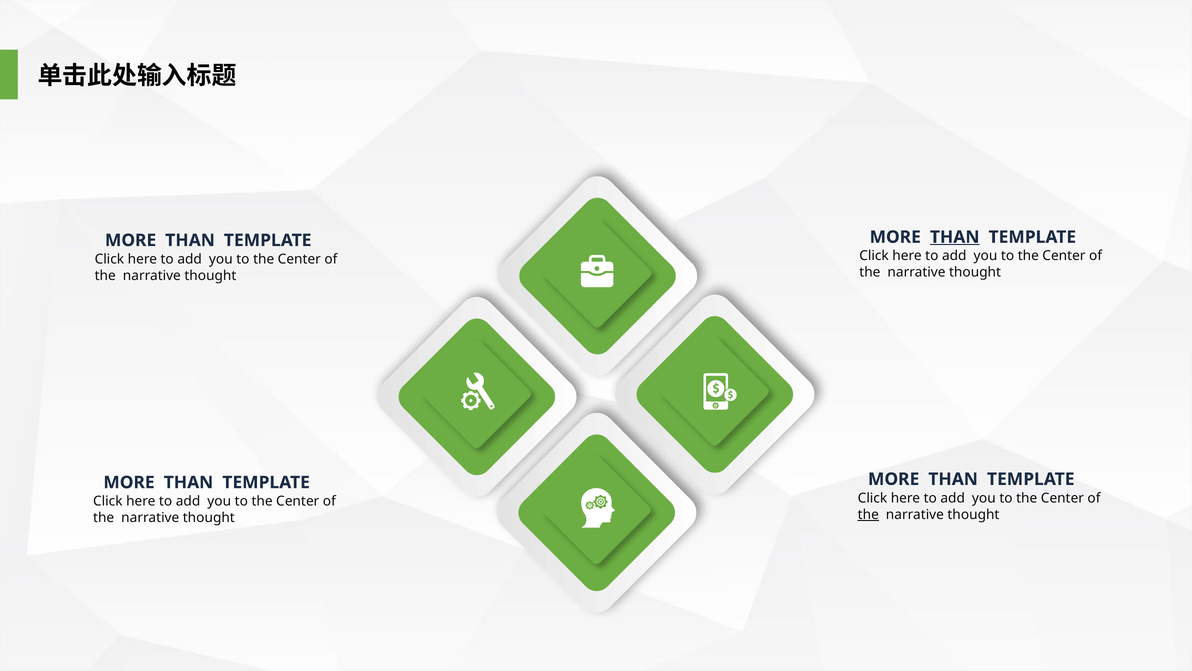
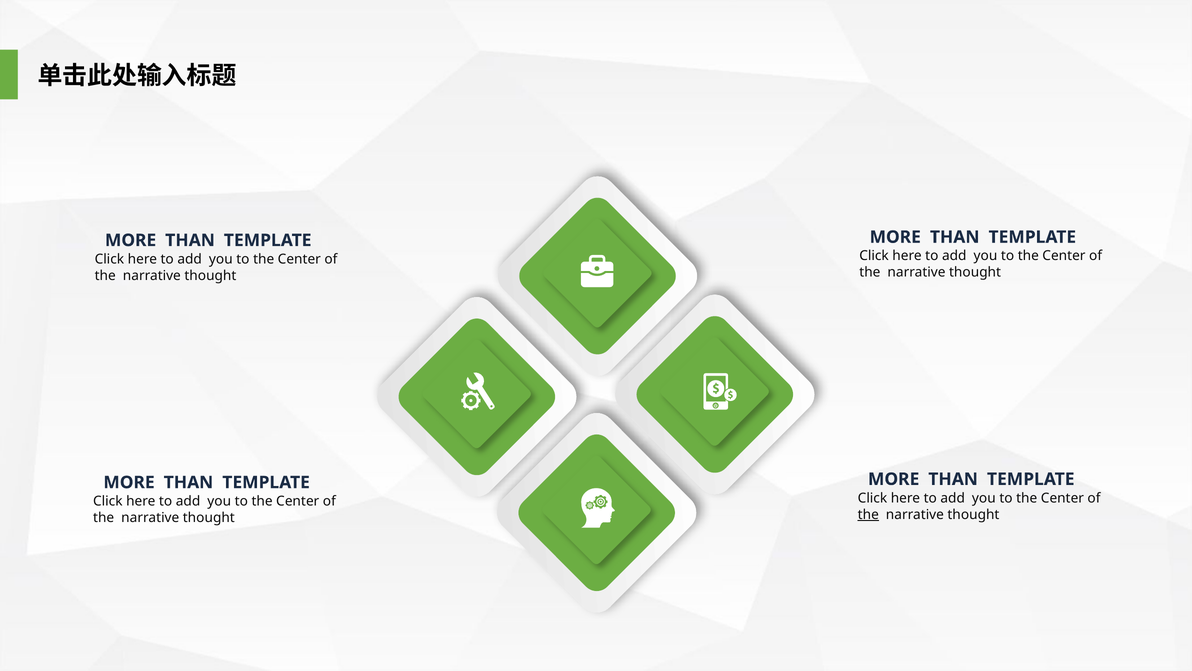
THAN at (955, 237) underline: present -> none
